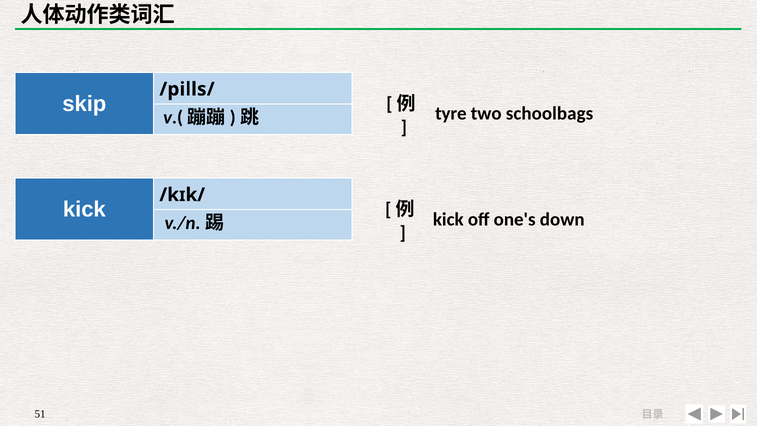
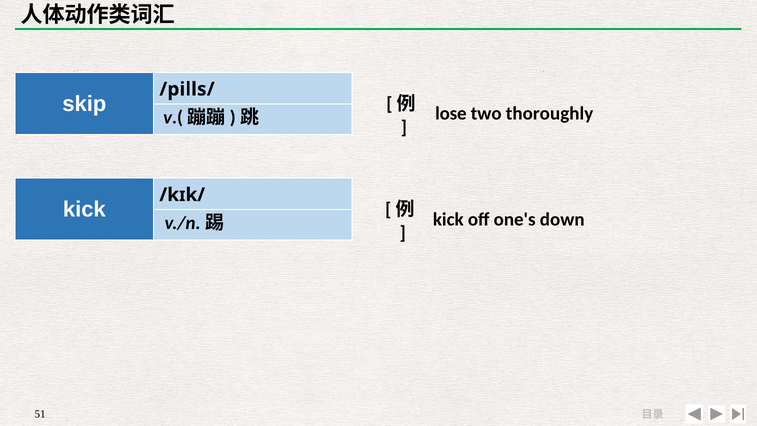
tyre: tyre -> lose
schoolbags: schoolbags -> thoroughly
